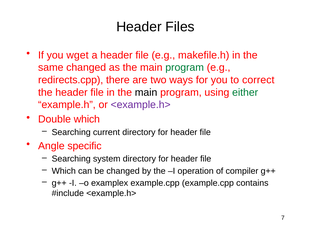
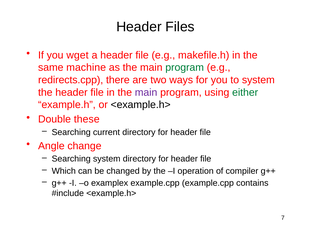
same changed: changed -> machine
to correct: correct -> system
main at (146, 92) colour: black -> purple
<example.h> at (141, 105) colour: purple -> black
Double which: which -> these
specific: specific -> change
